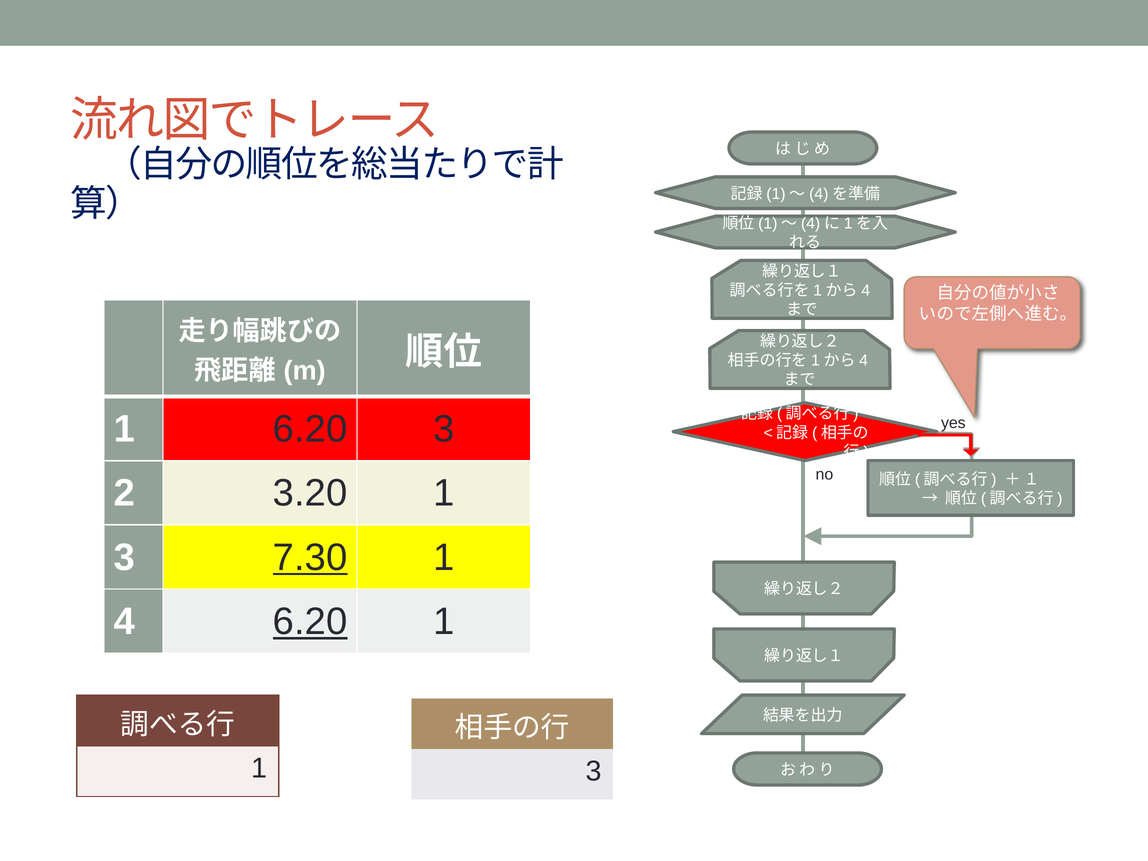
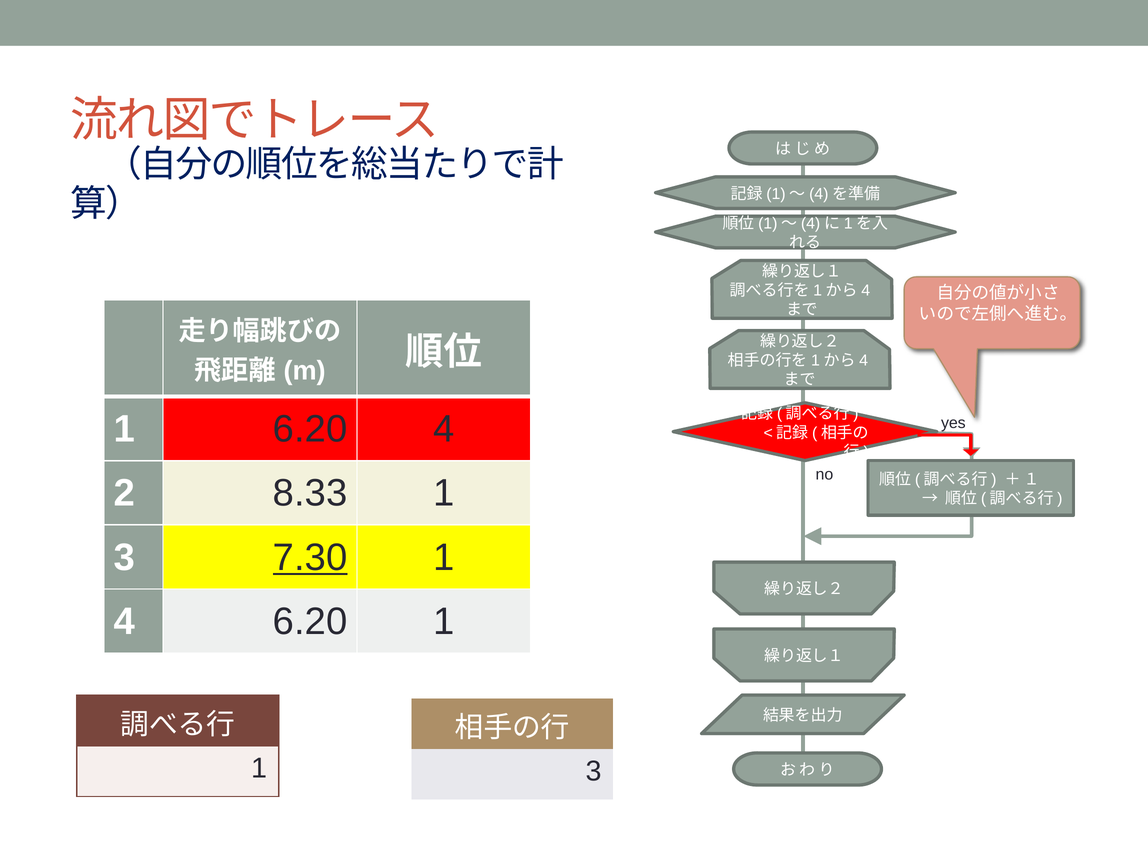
6.20 3: 3 -> 4
3.20: 3.20 -> 8.33
6.20 at (310, 622) underline: present -> none
